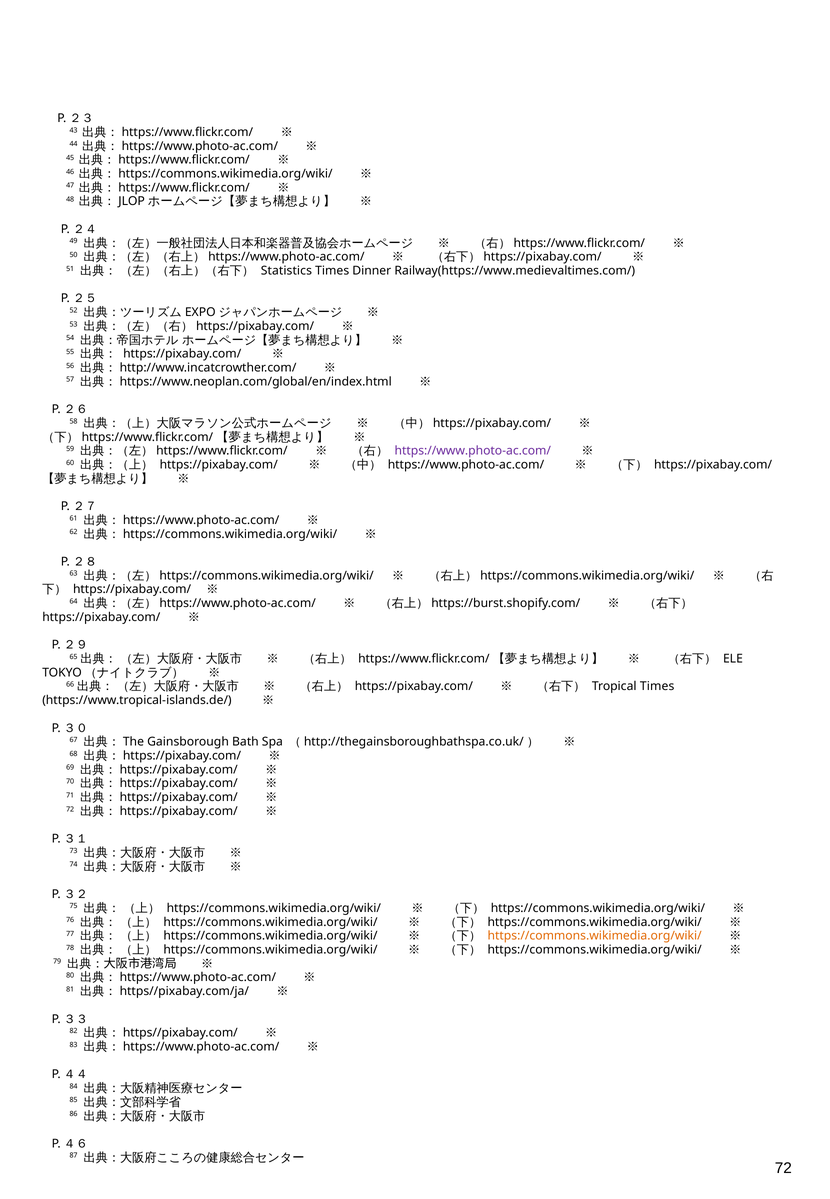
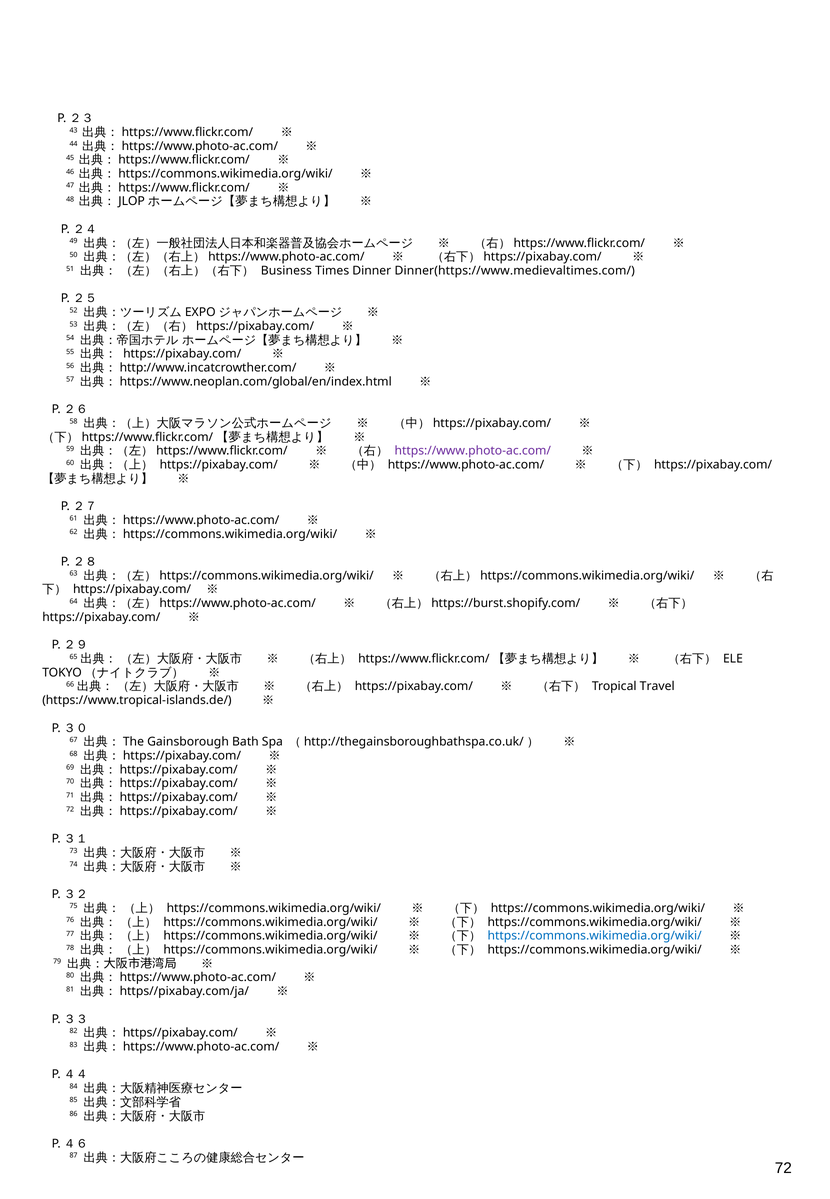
Statistics: Statistics -> Business
Railway(https://www.medievaltimes.com/: Railway(https://www.medievaltimes.com/ -> Dinner(https://www.medievaltimes.com/
Tropical Times: Times -> Travel
https://commons.wikimedia.org/wiki/ at (595, 936) colour: orange -> blue
